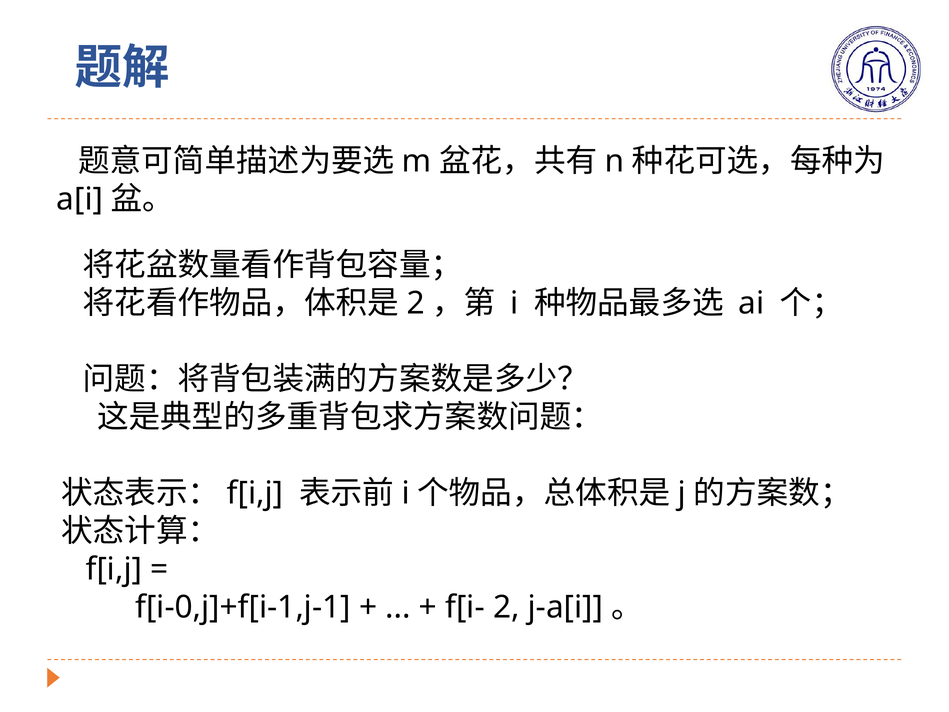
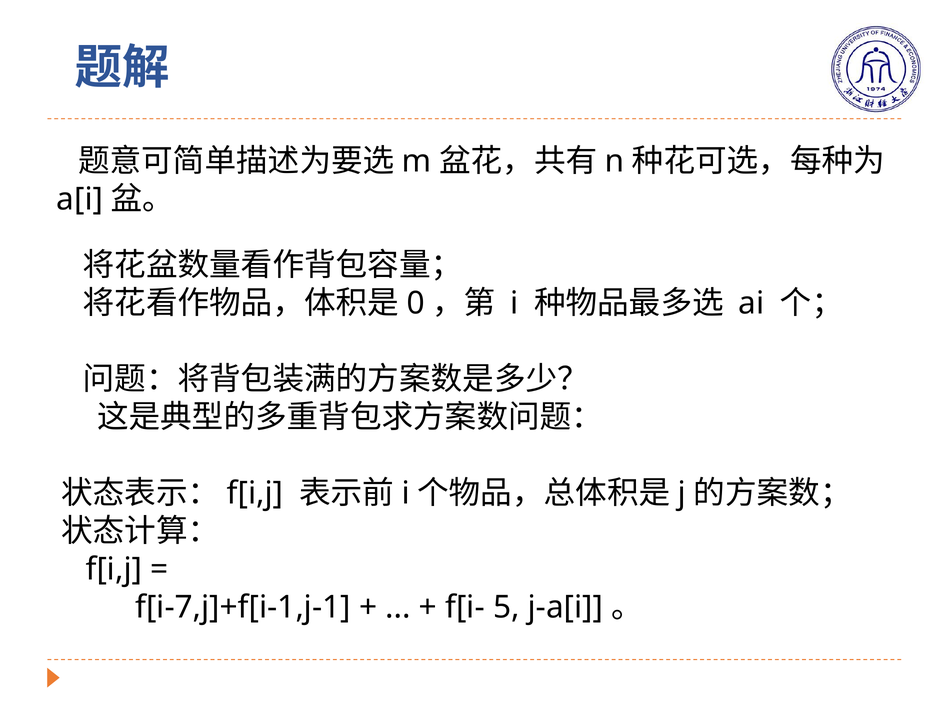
2 at (416, 303): 2 -> 0
f[i-0,j]+f[i-1,j-1: f[i-0,j]+f[i-1,j-1 -> f[i-7,j]+f[i-1,j-1
f[i- 2: 2 -> 5
